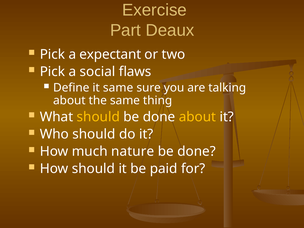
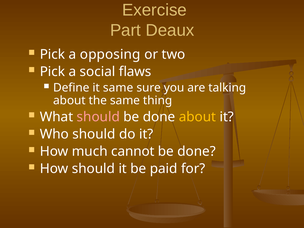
expectant: expectant -> opposing
should at (98, 117) colour: yellow -> pink
nature: nature -> cannot
